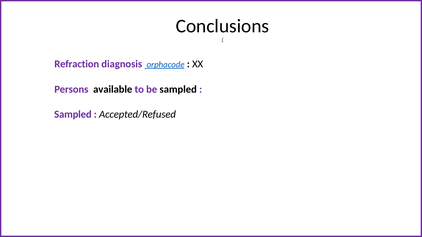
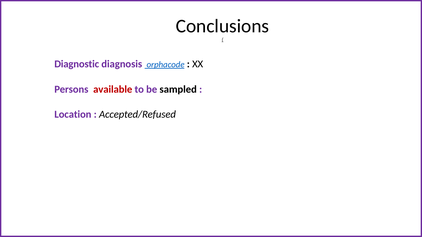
Refraction: Refraction -> Diagnostic
available colour: black -> red
Sampled at (73, 115): Sampled -> Location
